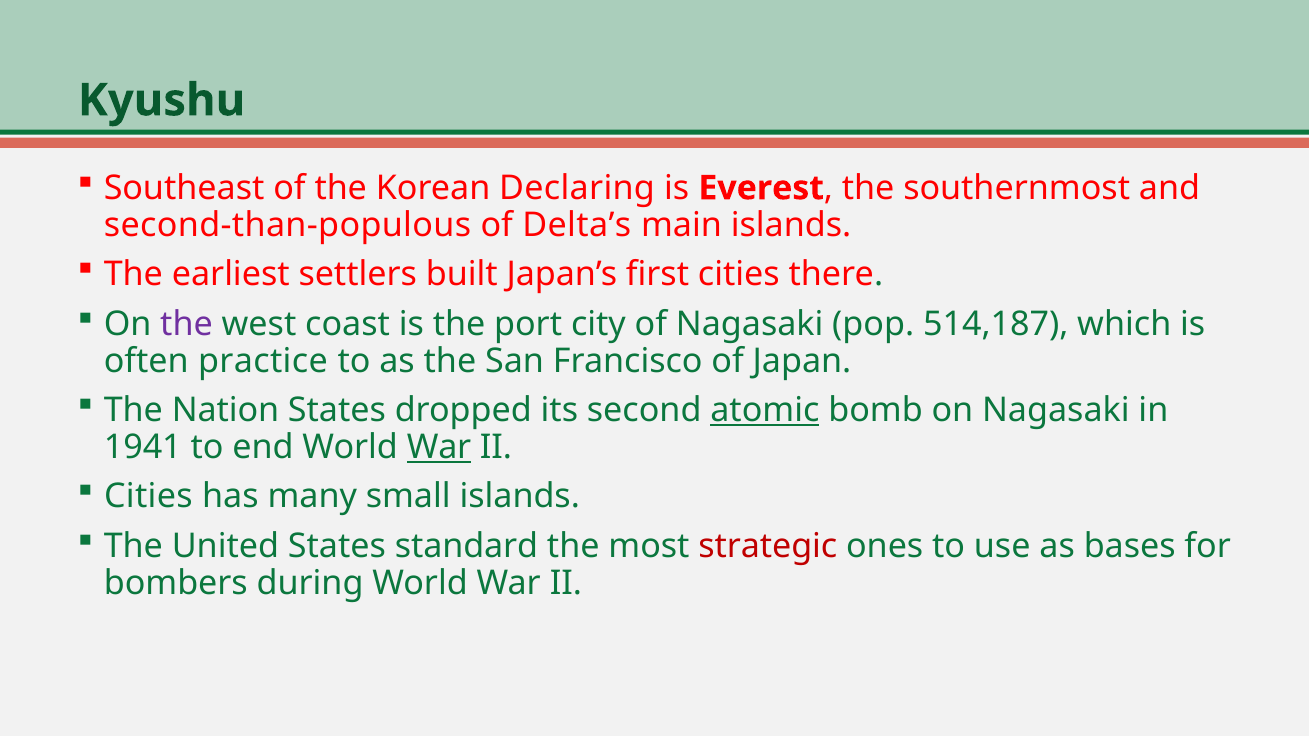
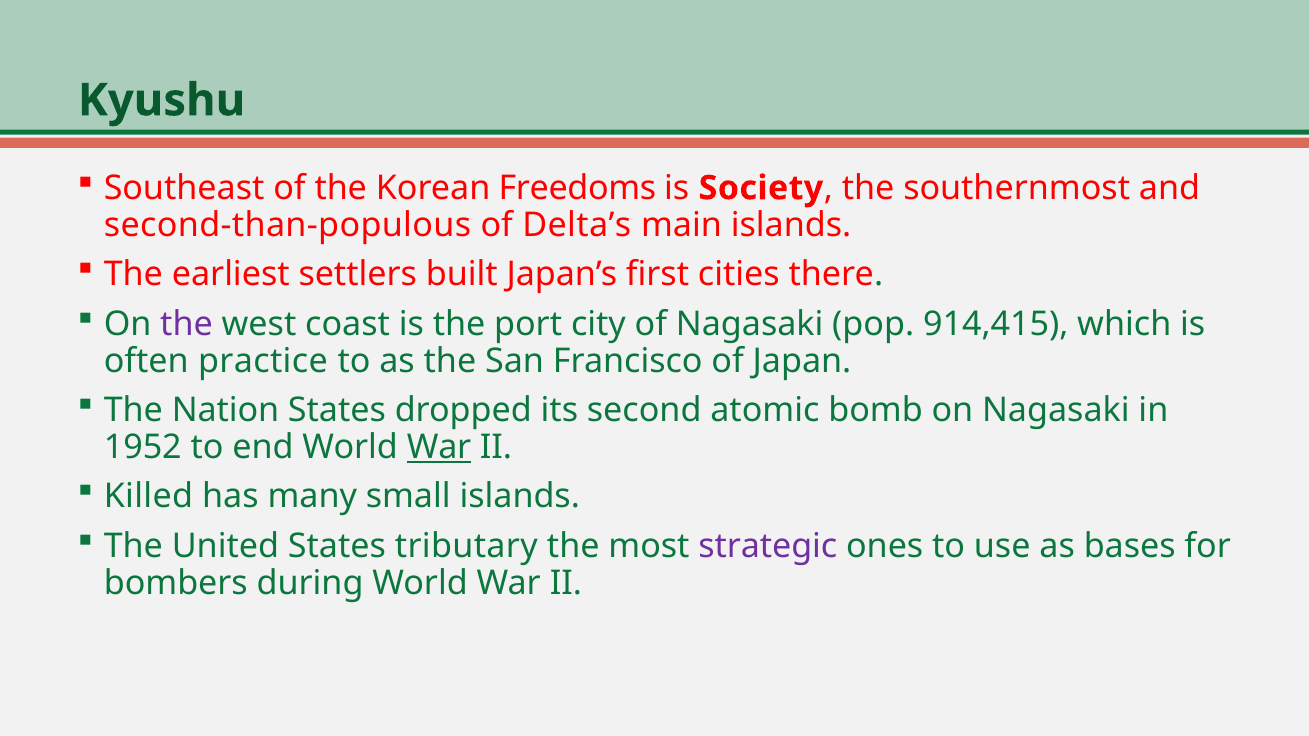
Declaring: Declaring -> Freedoms
Everest: Everest -> Society
514,187: 514,187 -> 914,415
atomic underline: present -> none
1941: 1941 -> 1952
Cities at (148, 497): Cities -> Killed
standard: standard -> tributary
strategic colour: red -> purple
